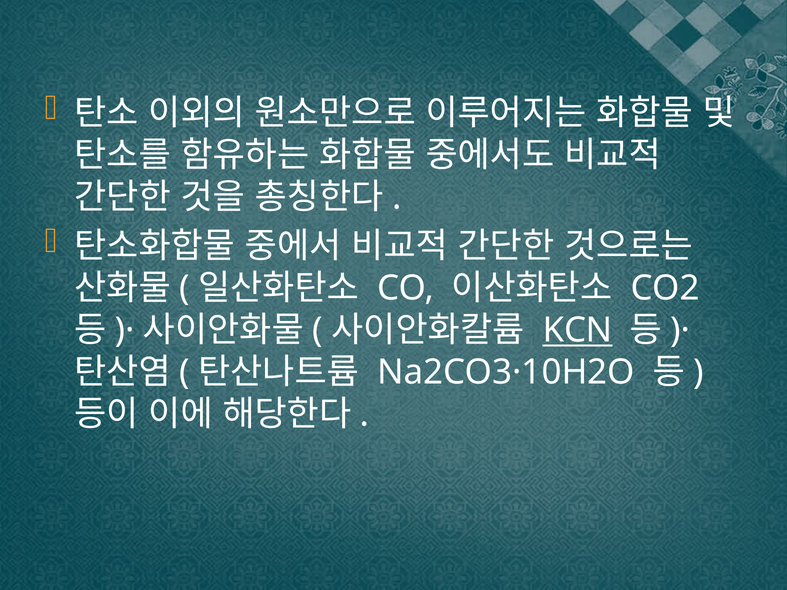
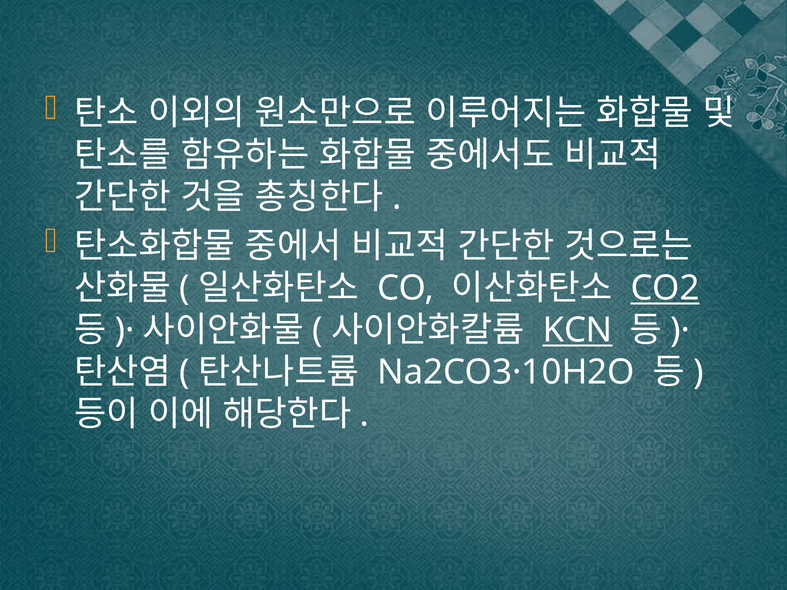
CO2 underline: none -> present
